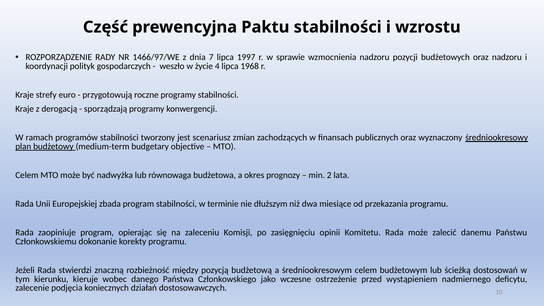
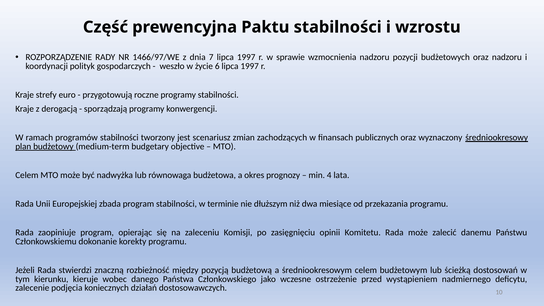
4: 4 -> 6
1968 at (250, 66): 1968 -> 1997
2: 2 -> 4
